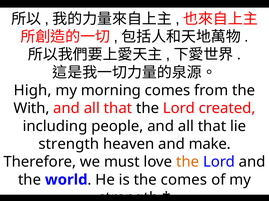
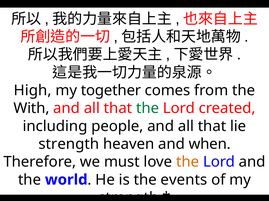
morning: morning -> together
the at (148, 109) colour: black -> green
make: make -> when
the comes: comes -> events
